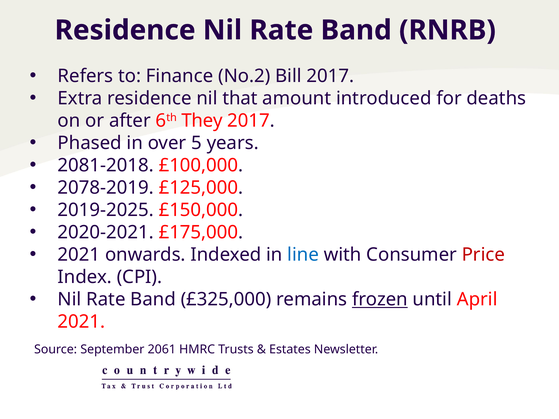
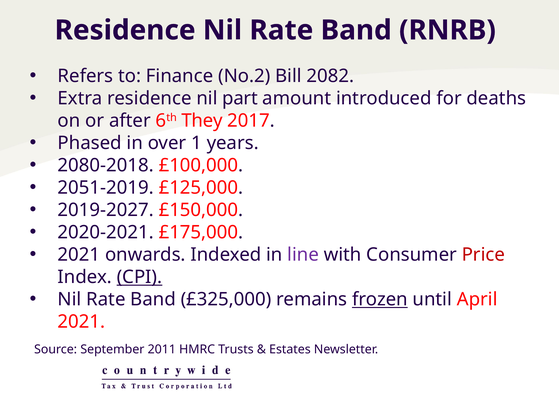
Bill 2017: 2017 -> 2082
that: that -> part
5: 5 -> 1
2081-2018: 2081-2018 -> 2080-2018
2078-2019: 2078-2019 -> 2051-2019
2019-2025: 2019-2025 -> 2019-2027
line colour: blue -> purple
CPI underline: none -> present
2061: 2061 -> 2011
